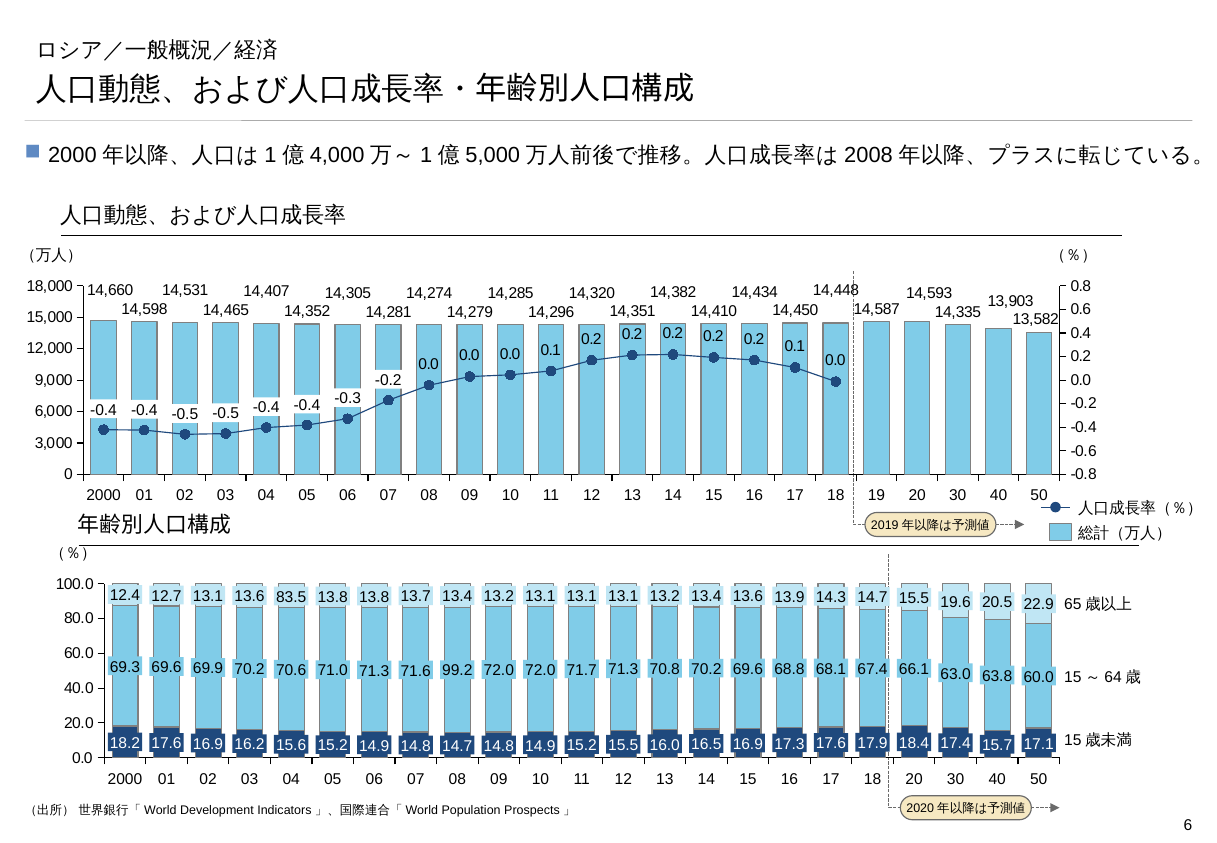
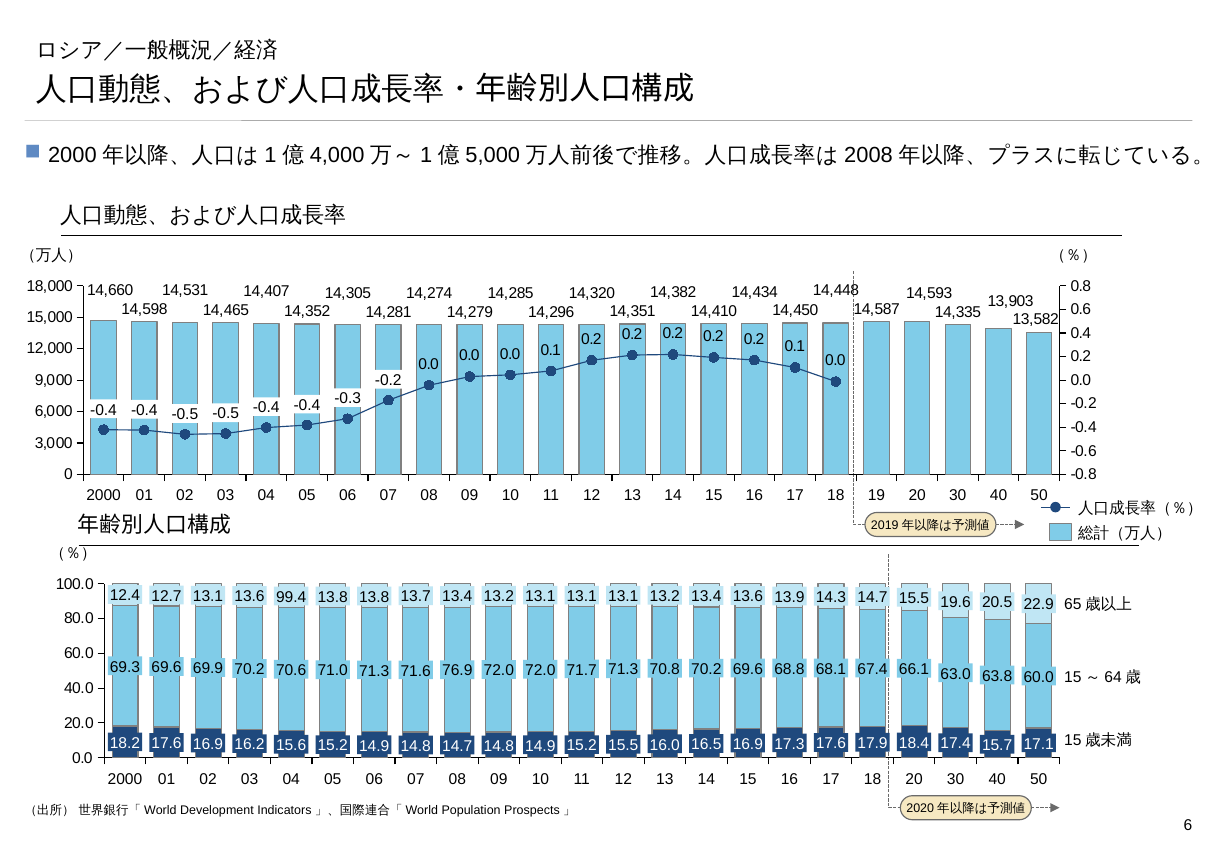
83.5: 83.5 -> 99.4
99.2: 99.2 -> 76.9
